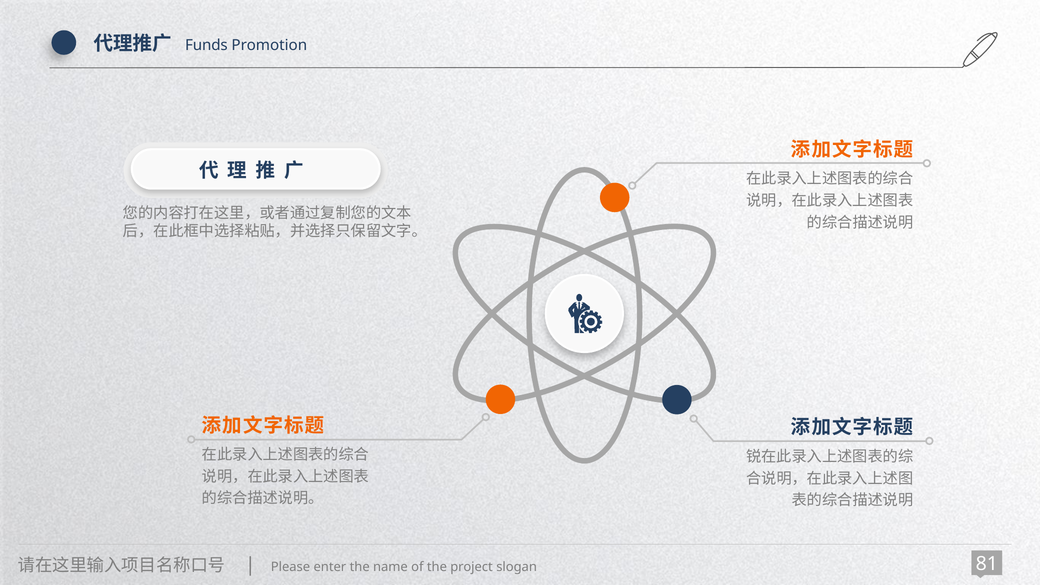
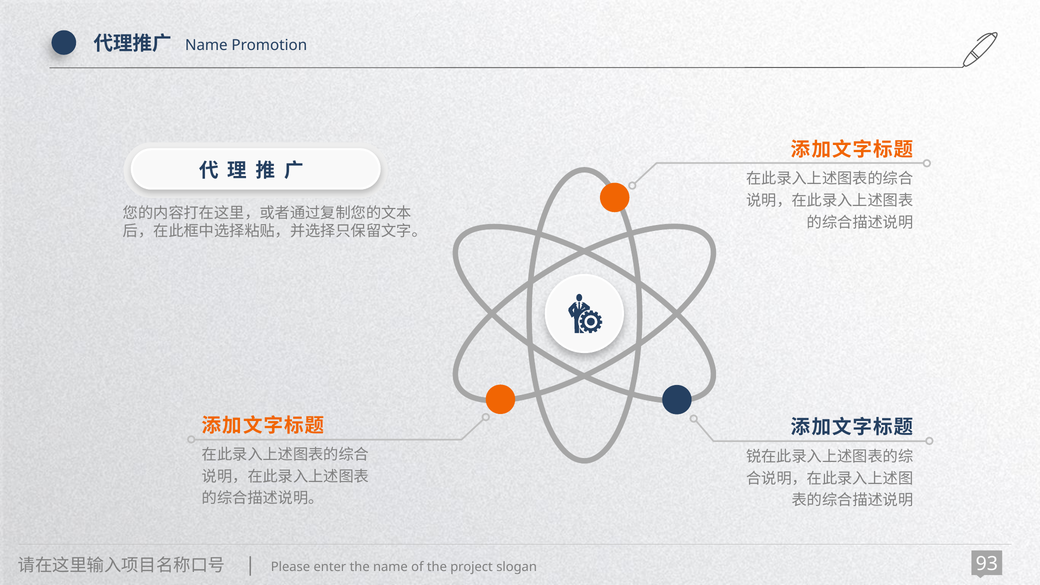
Funds at (206, 45): Funds -> Name
81: 81 -> 93
